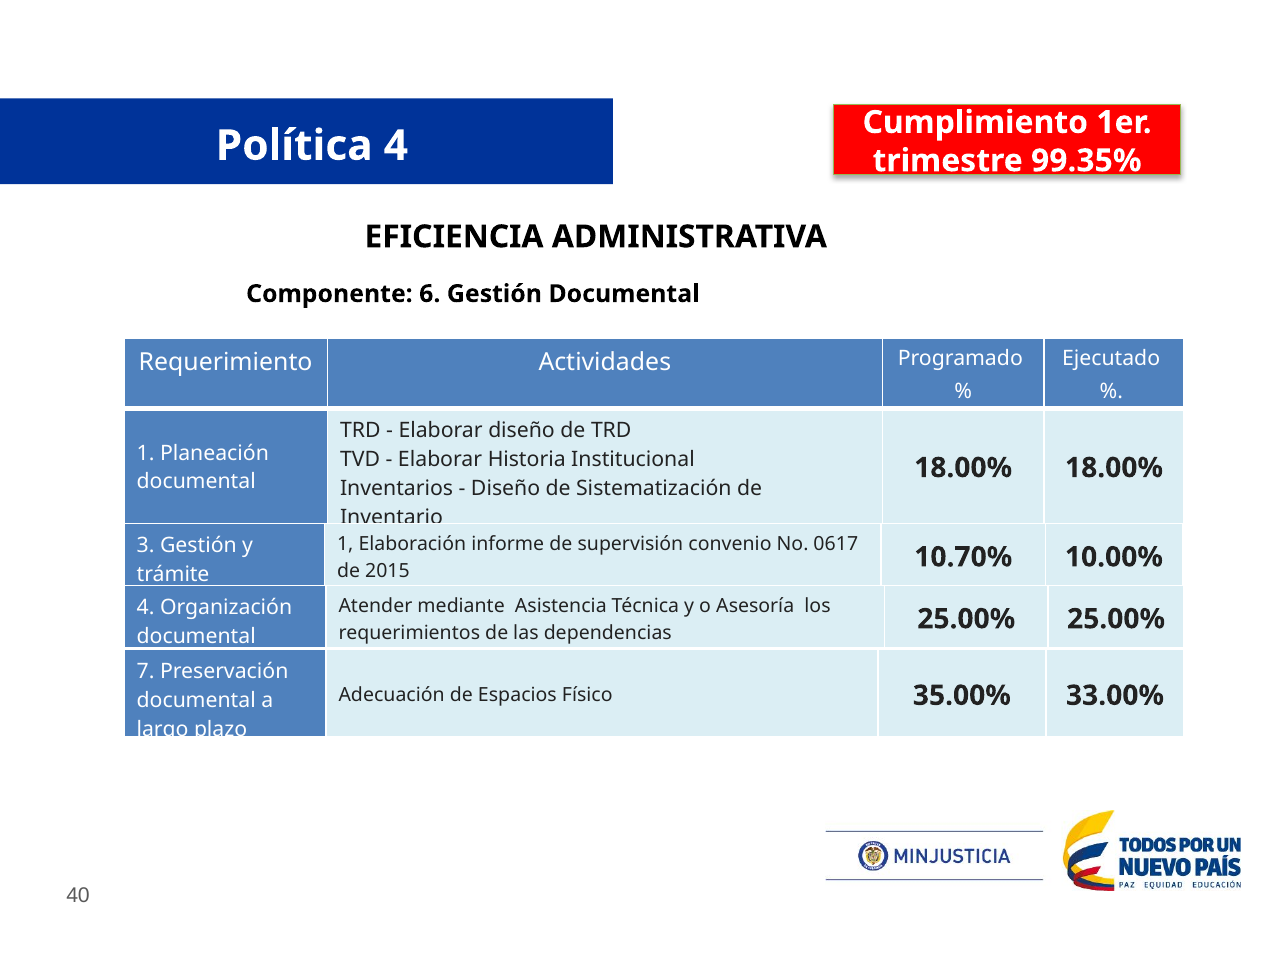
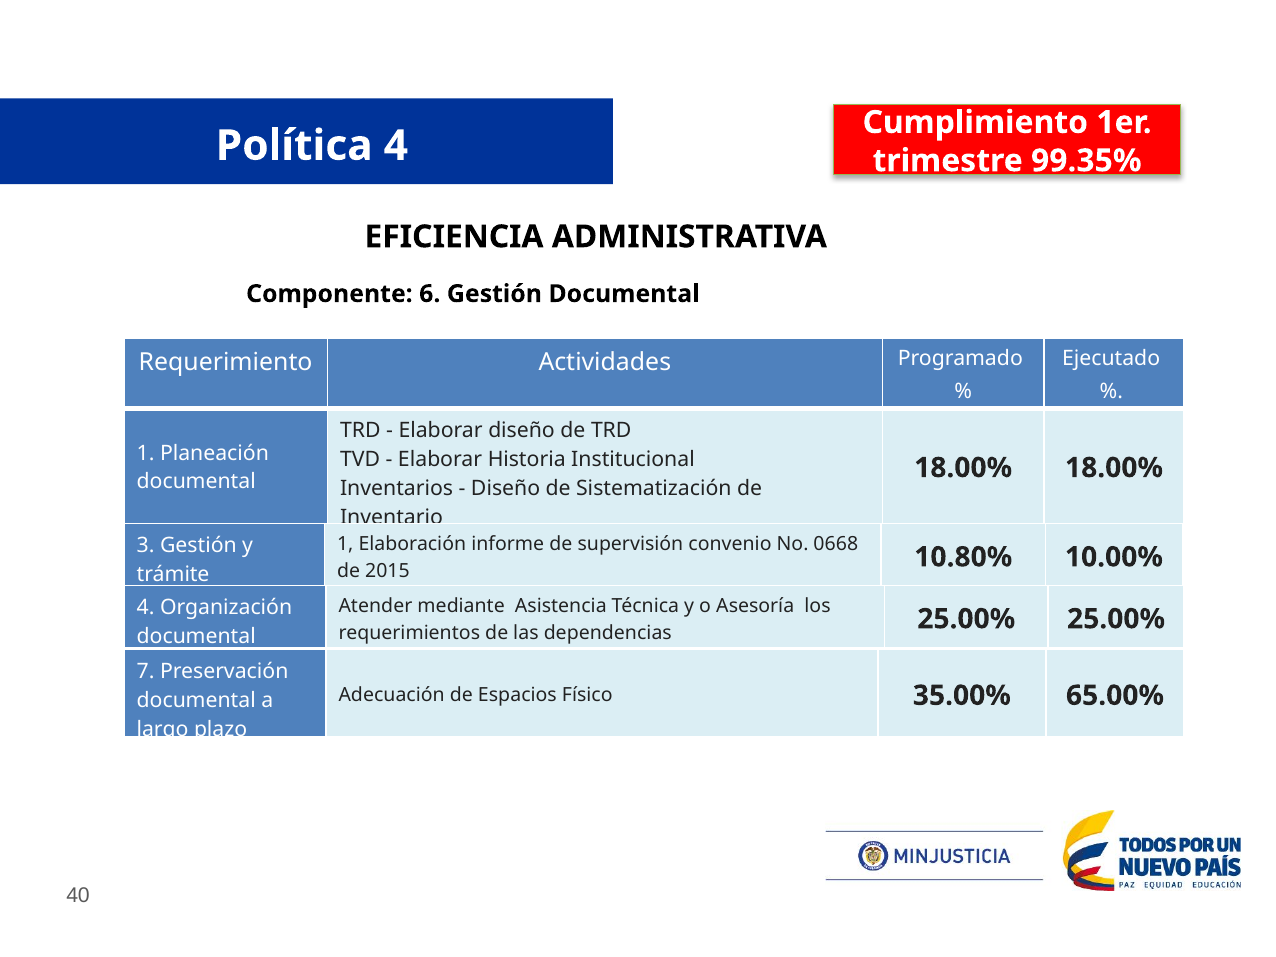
0617: 0617 -> 0668
10.70%: 10.70% -> 10.80%
33.00%: 33.00% -> 65.00%
